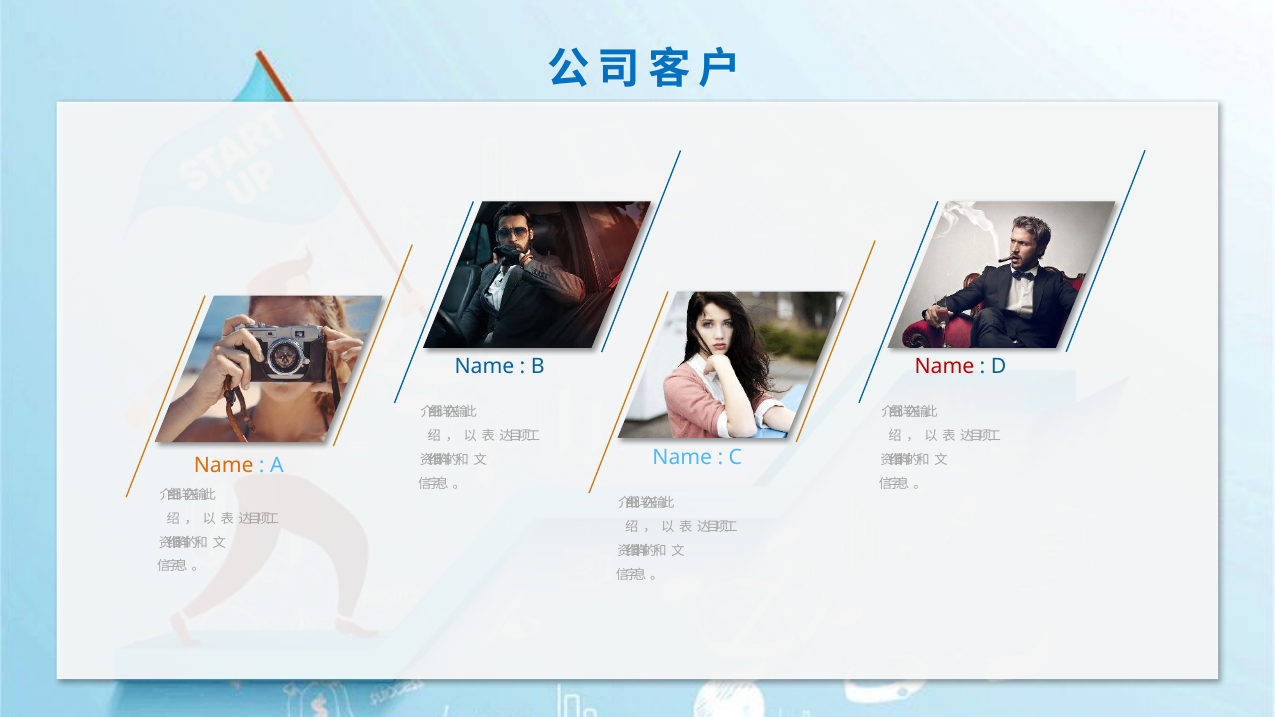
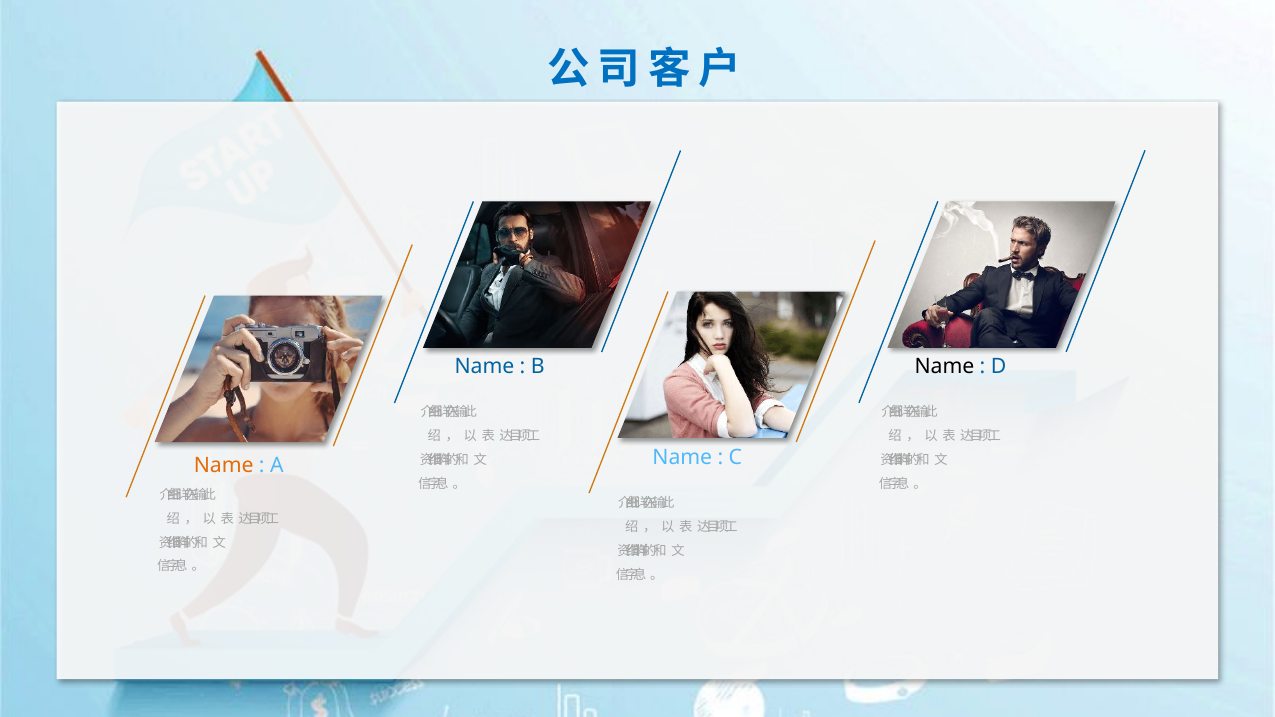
Name at (944, 367) colour: red -> black
